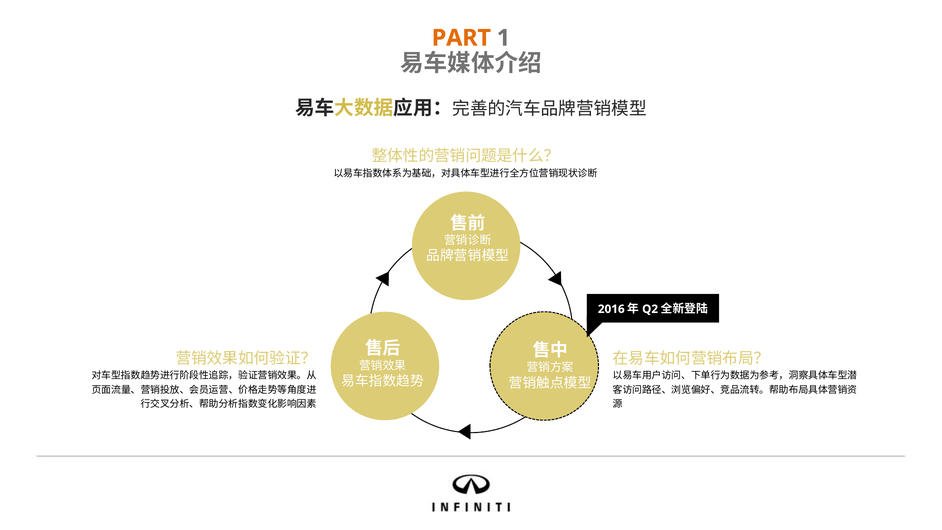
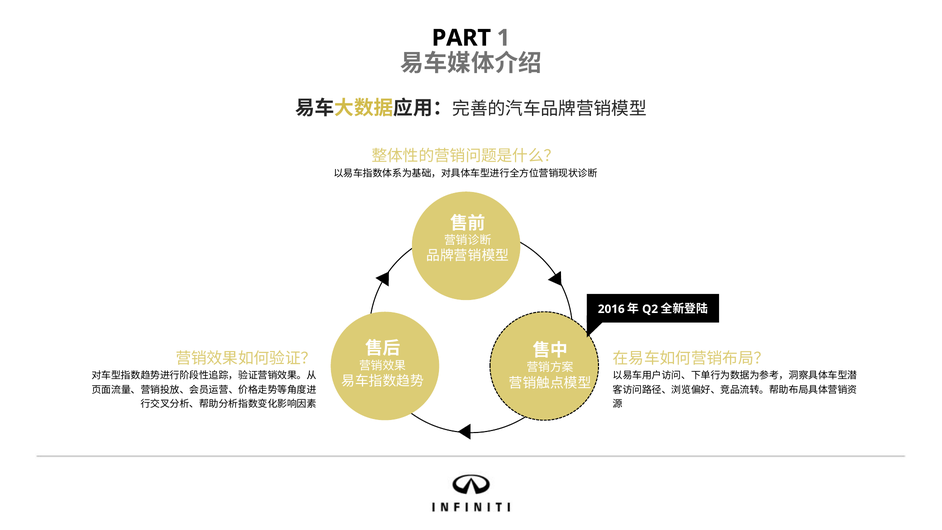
PART colour: orange -> black
